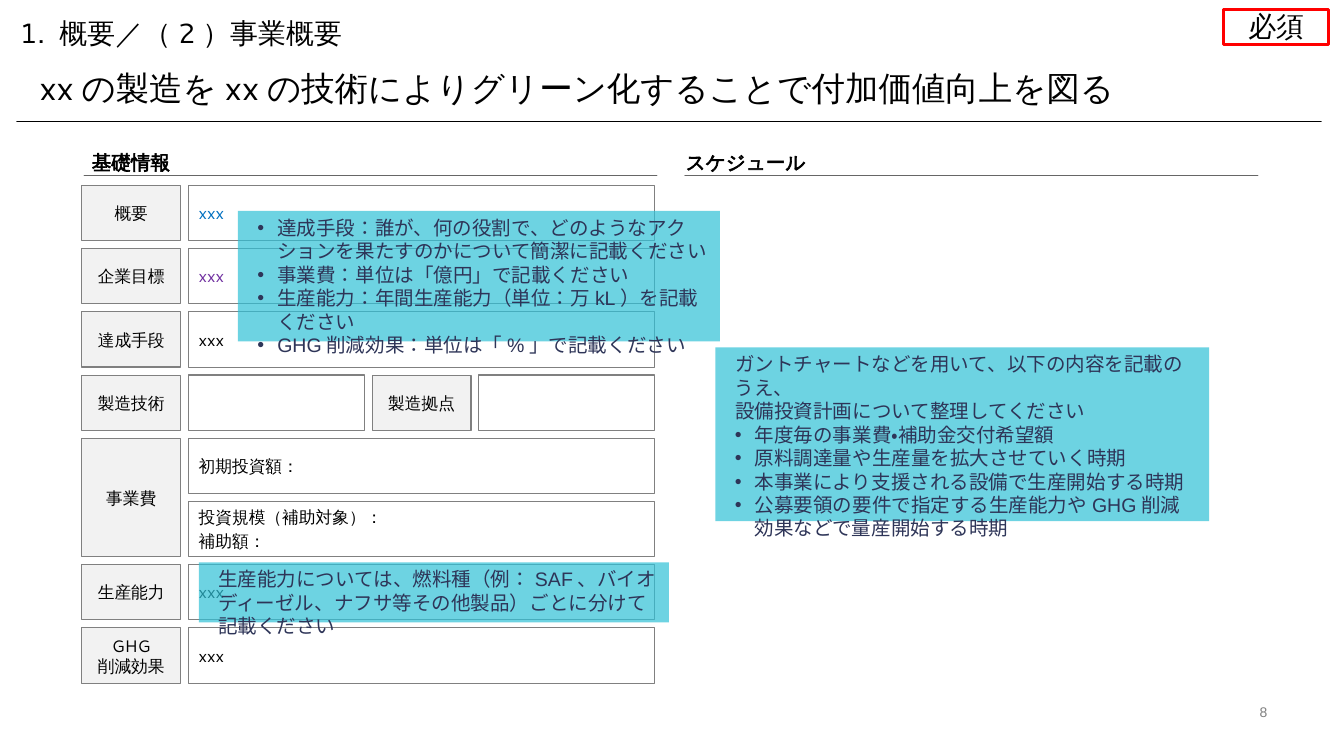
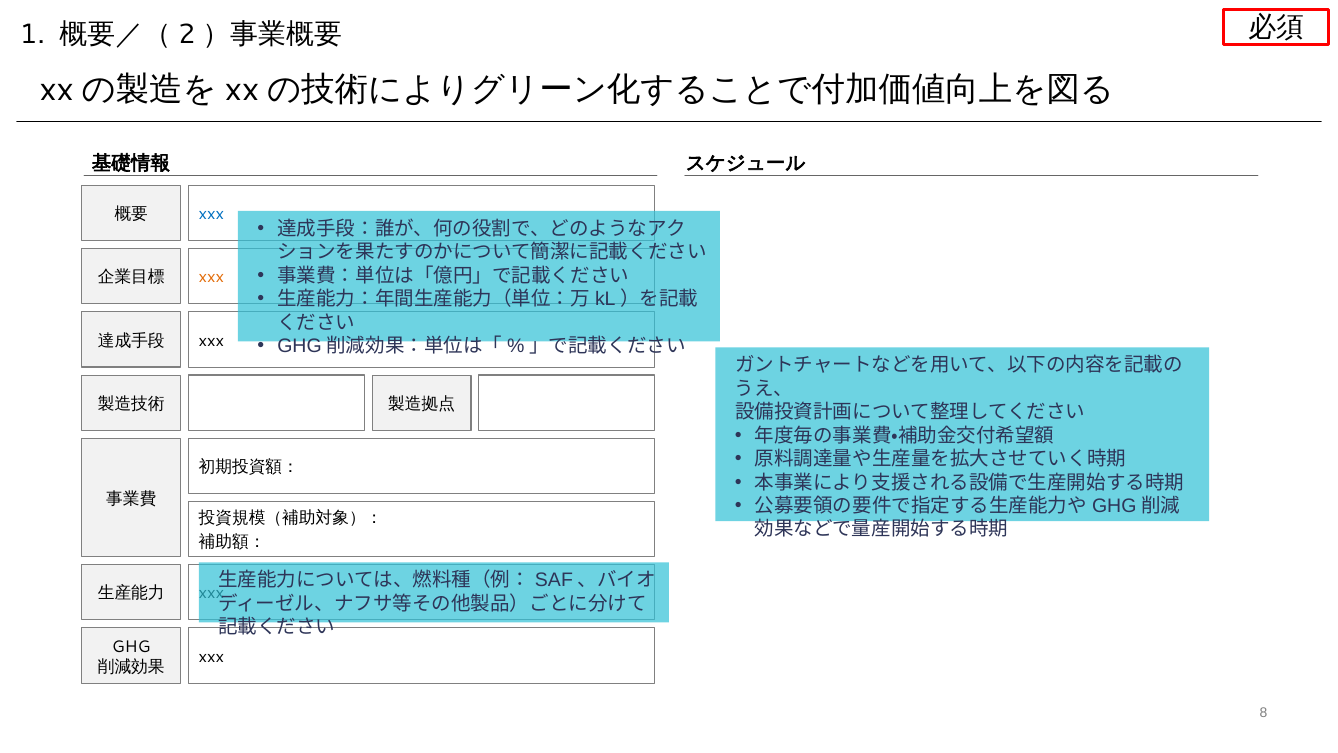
xxx at (211, 277) colour: purple -> orange
